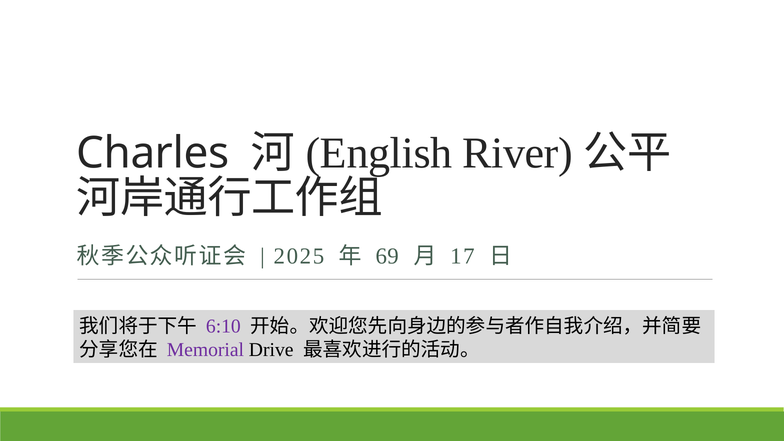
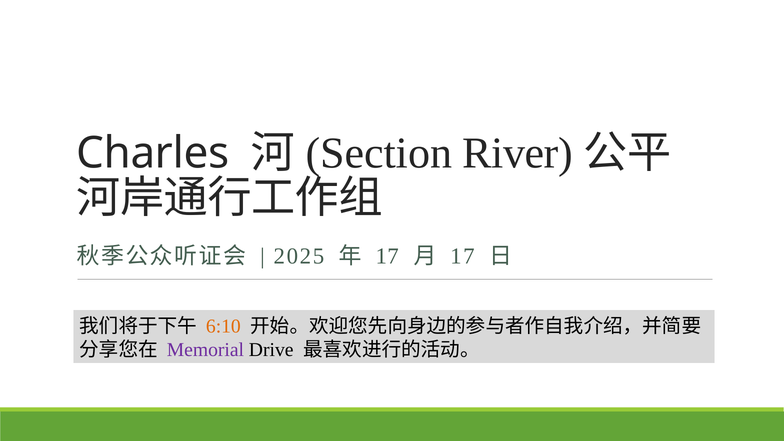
English: English -> Section
69 at (387, 256): 69 -> 17
6:10 colour: purple -> orange
